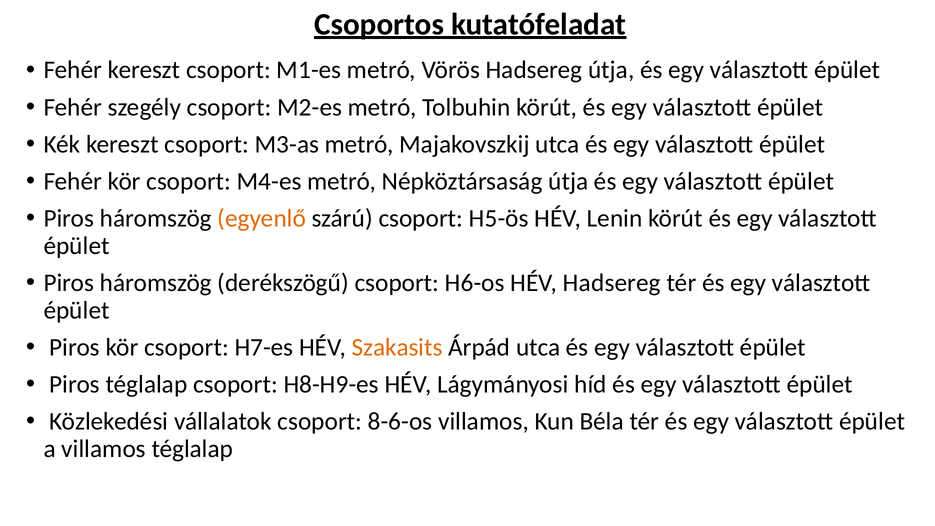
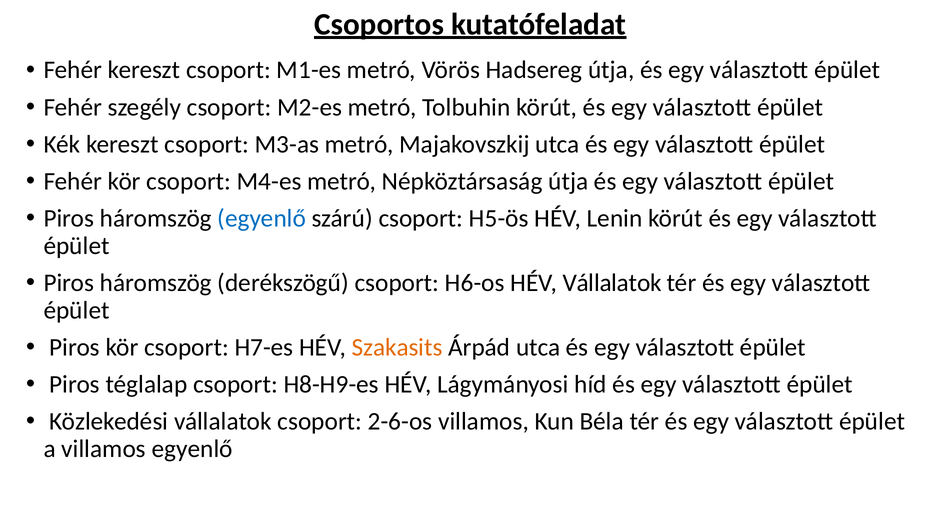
egyenlő at (262, 218) colour: orange -> blue
HÉV Hadsereg: Hadsereg -> Vállalatok
8-6-os: 8-6-os -> 2-6-os
villamos téglalap: téglalap -> egyenlő
